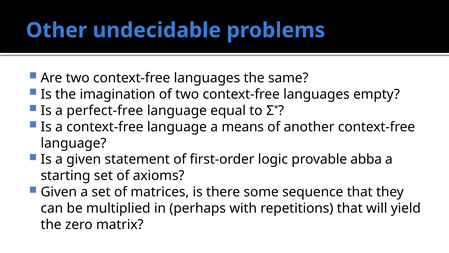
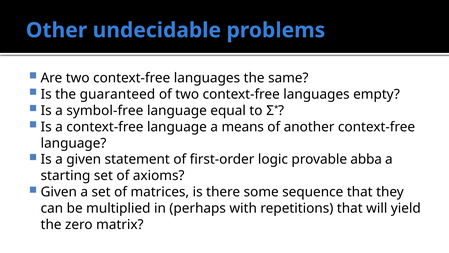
imagination: imagination -> guaranteed
perfect-free: perfect-free -> symbol-free
